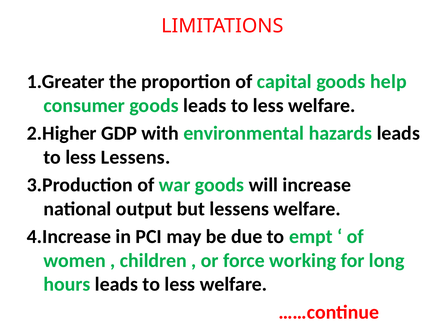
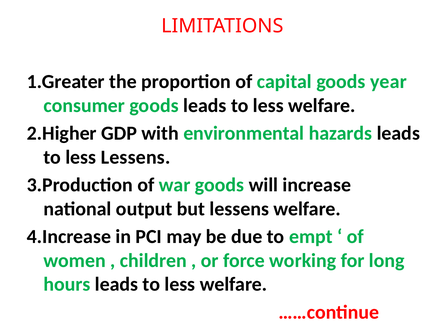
help: help -> year
